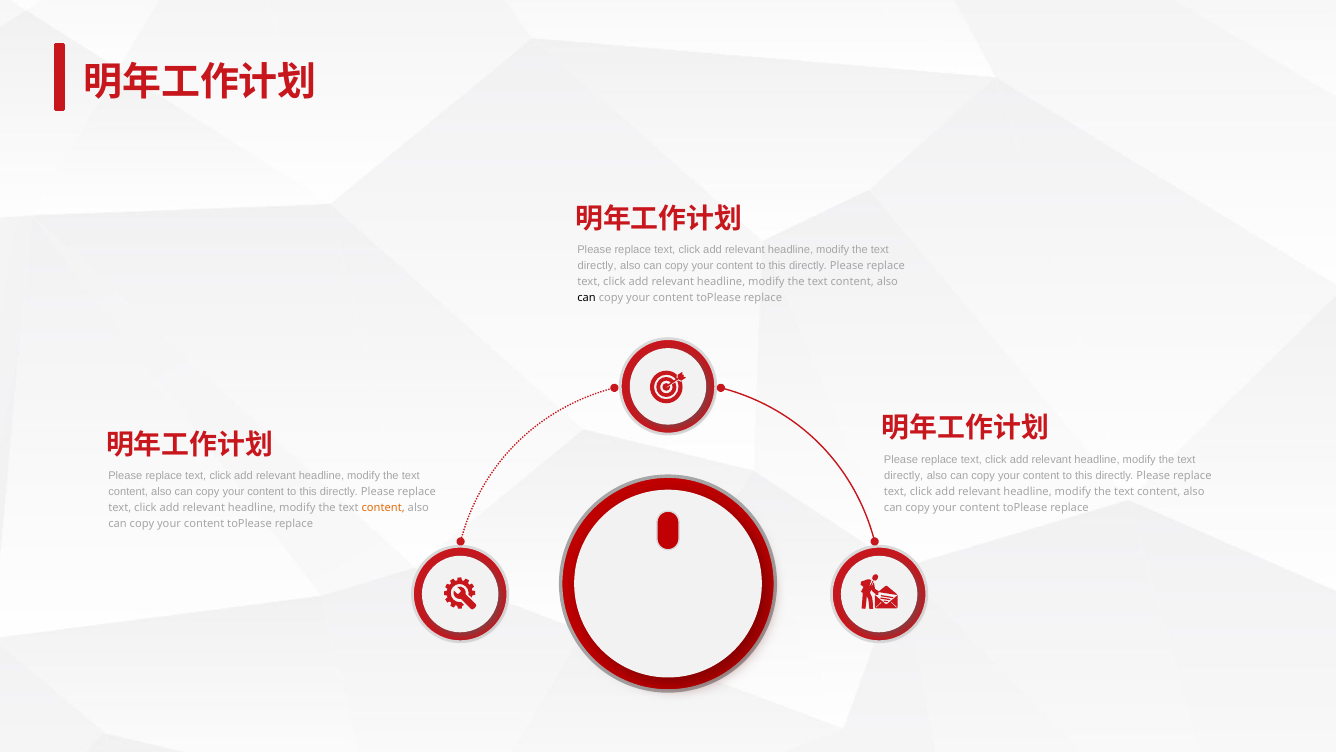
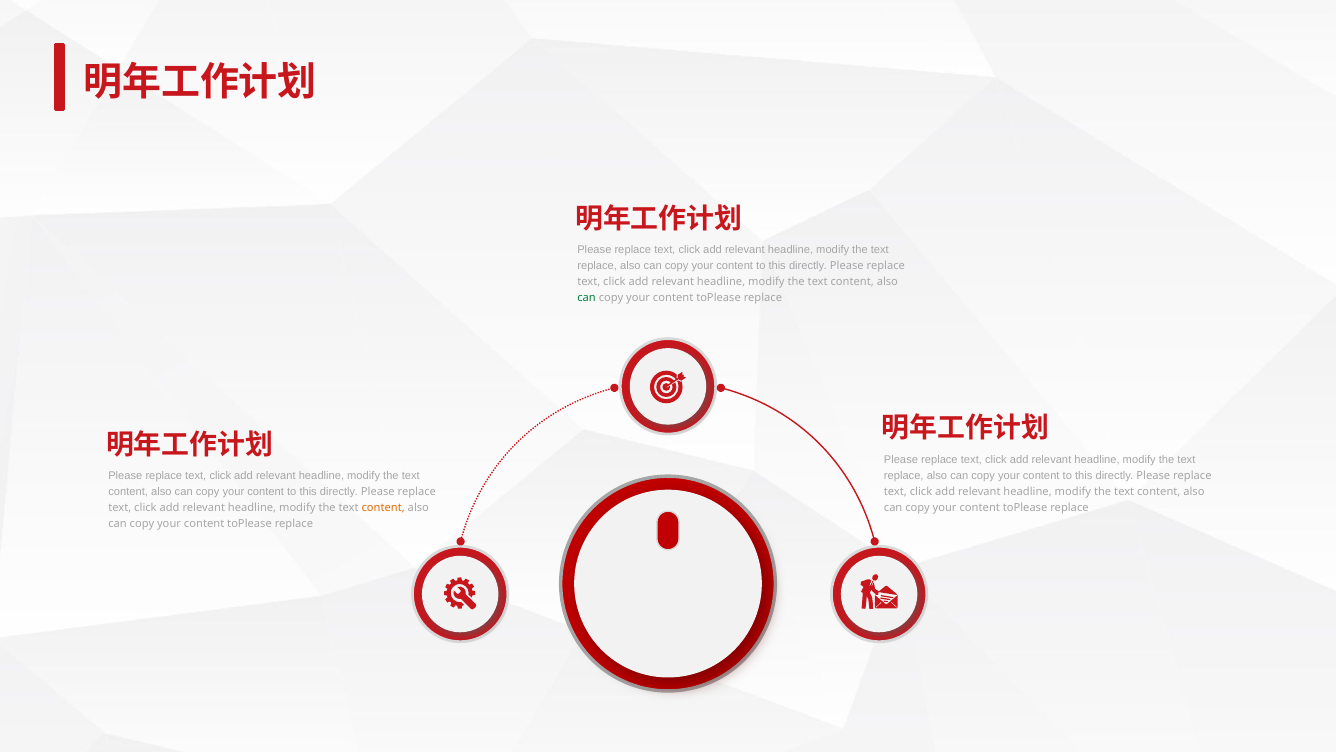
directly at (597, 266): directly -> replace
can at (587, 298) colour: black -> green
directly at (904, 475): directly -> replace
